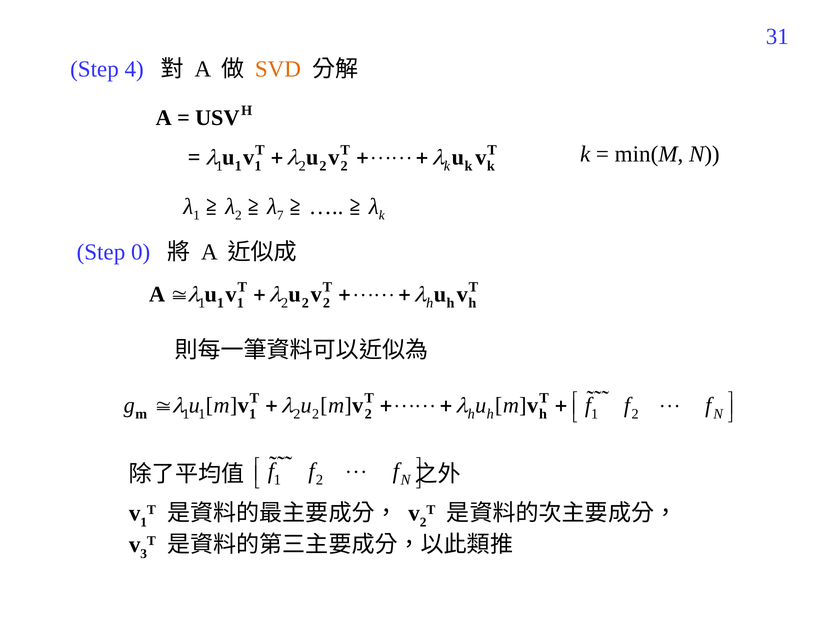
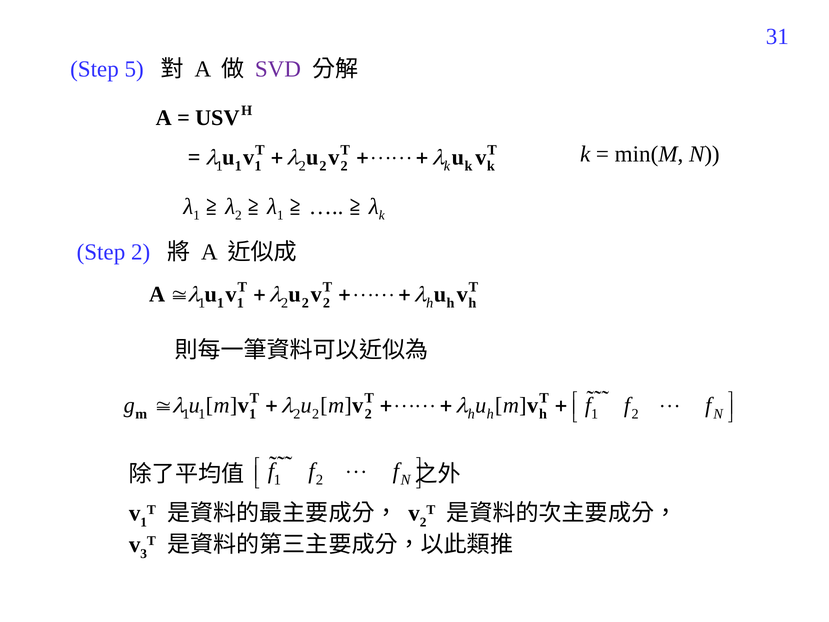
4: 4 -> 5
SVD colour: orange -> purple
7 at (280, 215): 7 -> 1
Step 0: 0 -> 2
